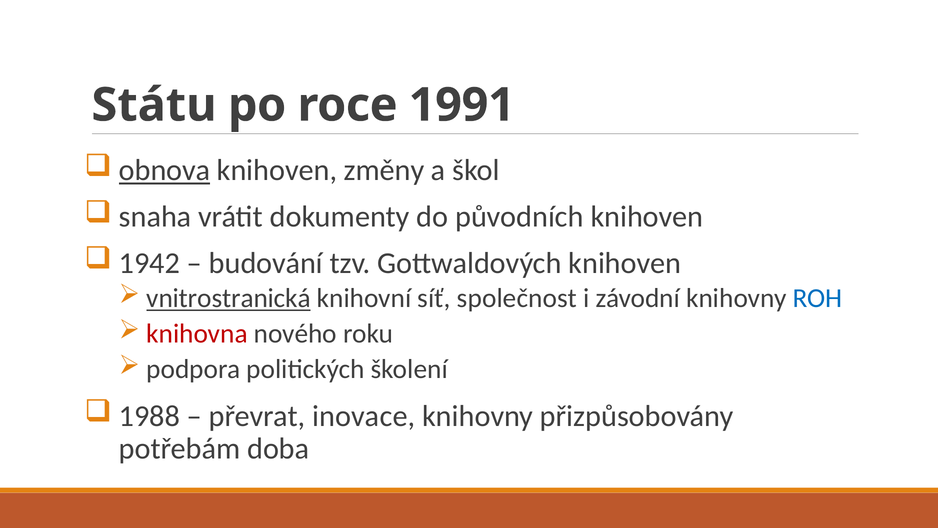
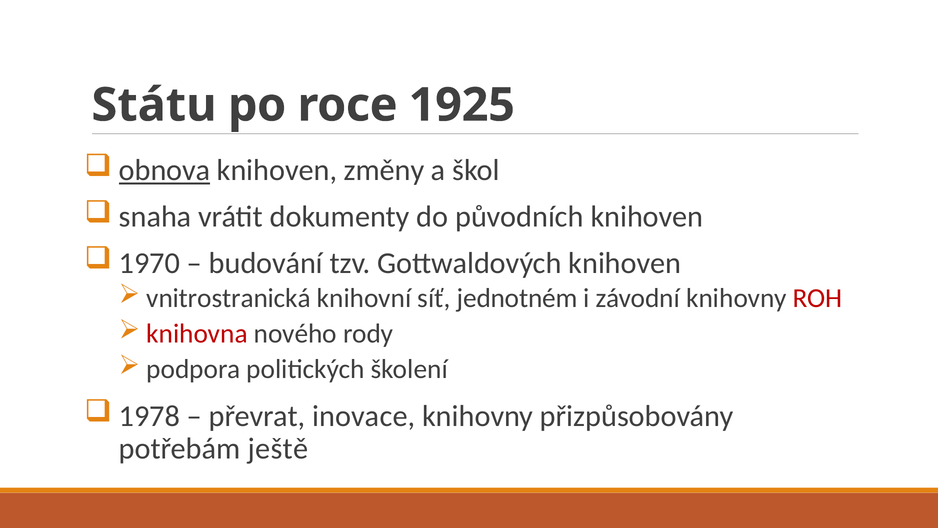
1991: 1991 -> 1925
1942: 1942 -> 1970
vnitrostranická underline: present -> none
společnost: společnost -> jednotném
ROH colour: blue -> red
roku: roku -> rody
1988: 1988 -> 1978
doba: doba -> ještě
